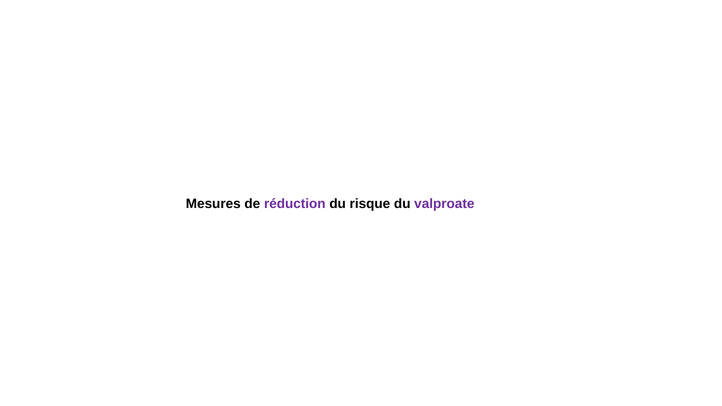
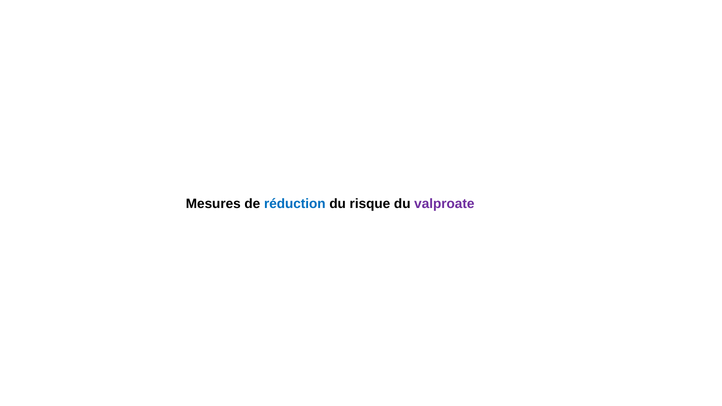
réduction colour: purple -> blue
